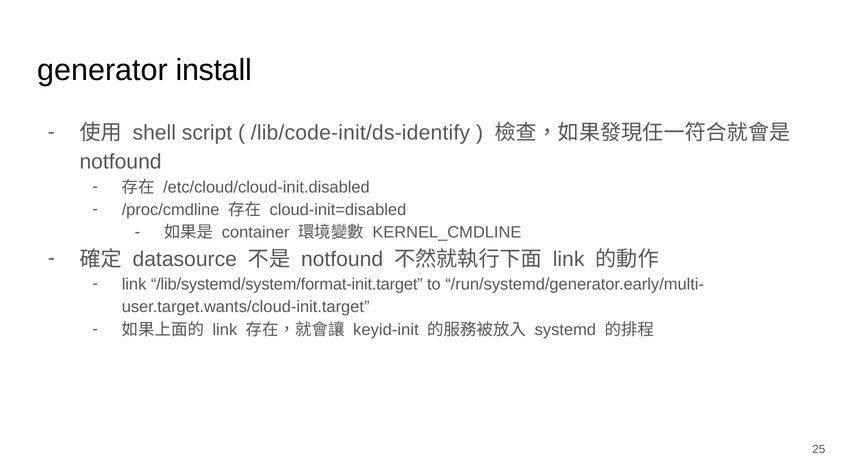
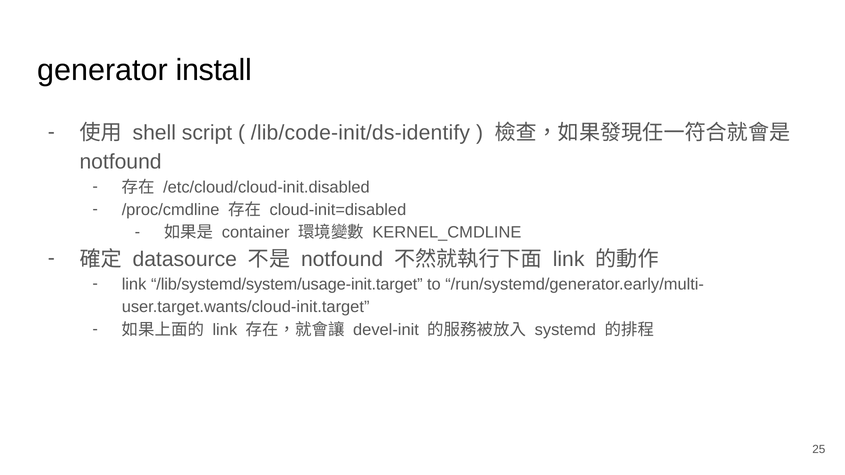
/lib/systemd/system/format-init.target: /lib/systemd/system/format-init.target -> /lib/systemd/system/usage-init.target
keyid-init: keyid-init -> devel-init
